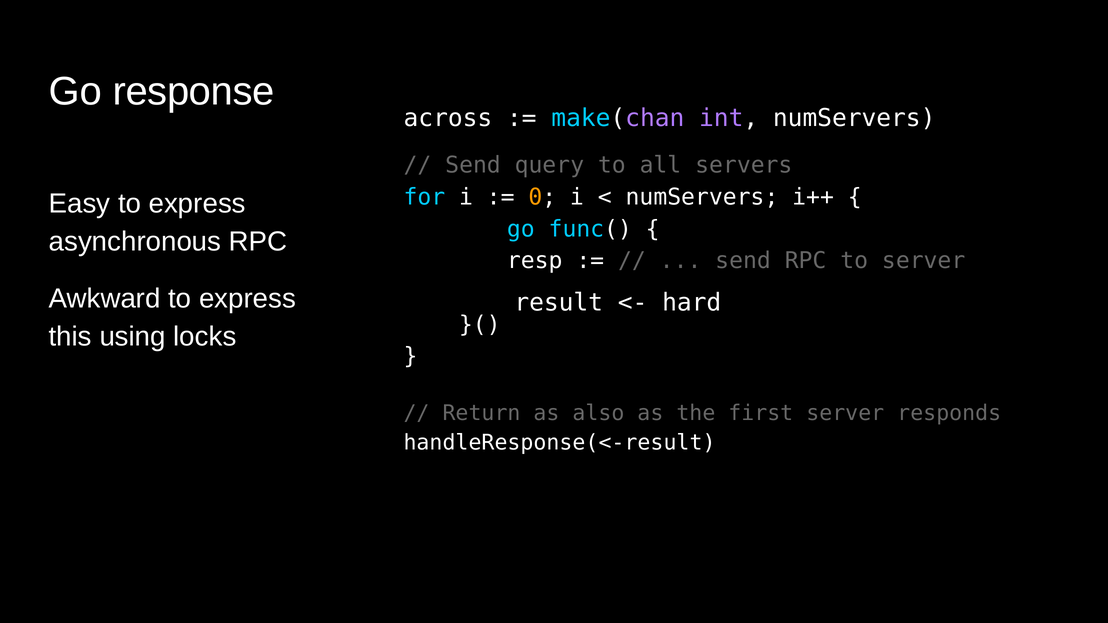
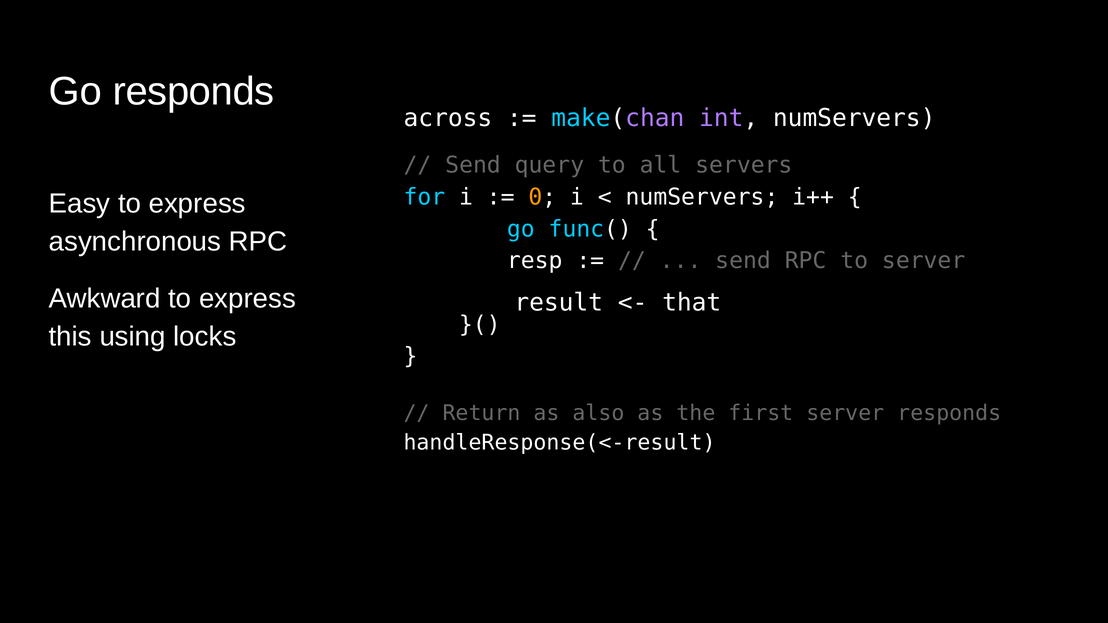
Go response: response -> responds
hard: hard -> that
